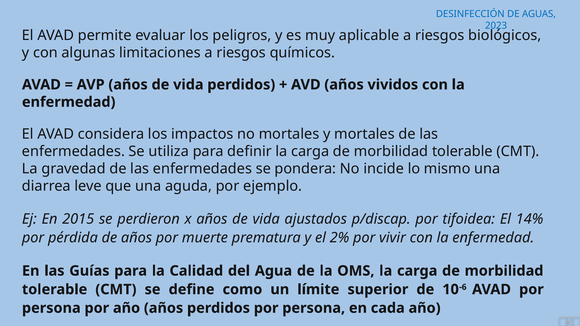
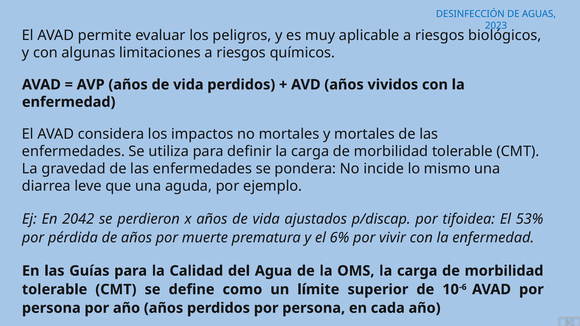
2015: 2015 -> 2042
14%: 14% -> 53%
2%: 2% -> 6%
